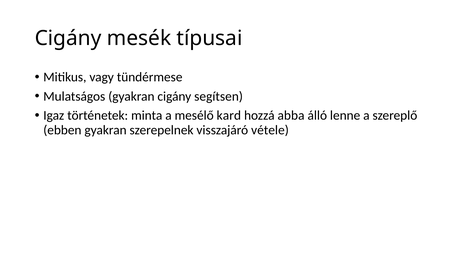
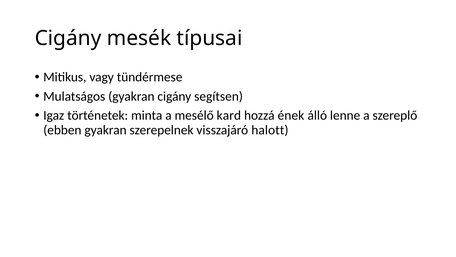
abba: abba -> ének
vétele: vétele -> halott
